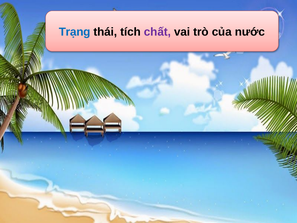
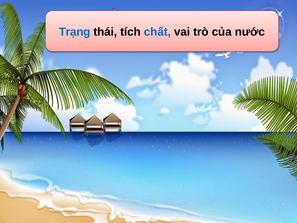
chất colour: purple -> blue
